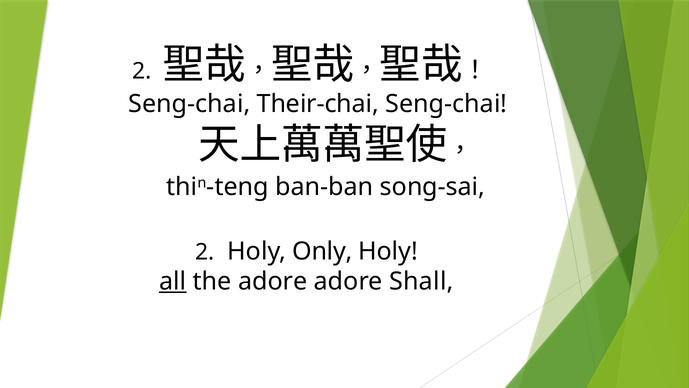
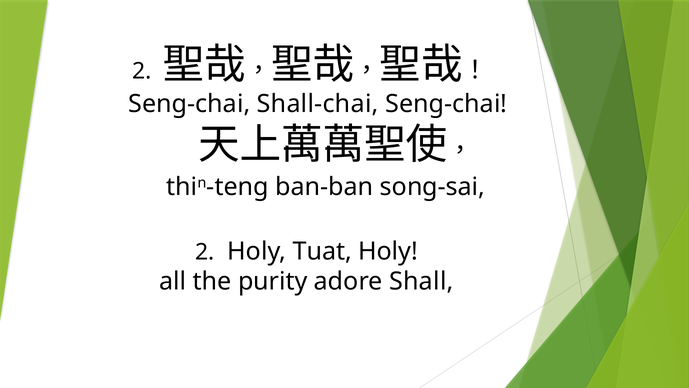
Their-chai: Their-chai -> Shall-chai
Only: Only -> Tuat
all underline: present -> none
the adore: adore -> purity
